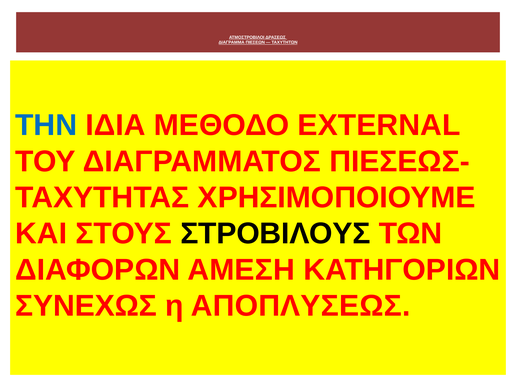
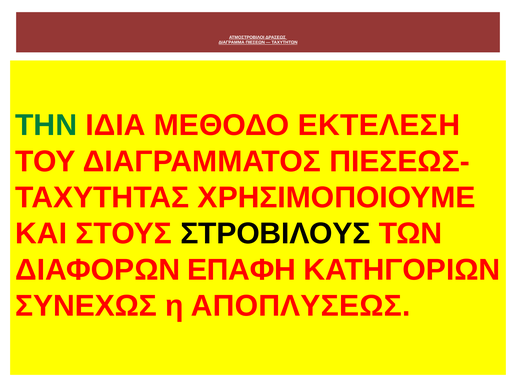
ΤΗΝ colour: blue -> green
EXTERNAL: EXTERNAL -> ΕΚΤΕΛΕΣΗ
ΑΜΕΣΗ: ΑΜΕΣΗ -> ΕΠΑΦΗ
